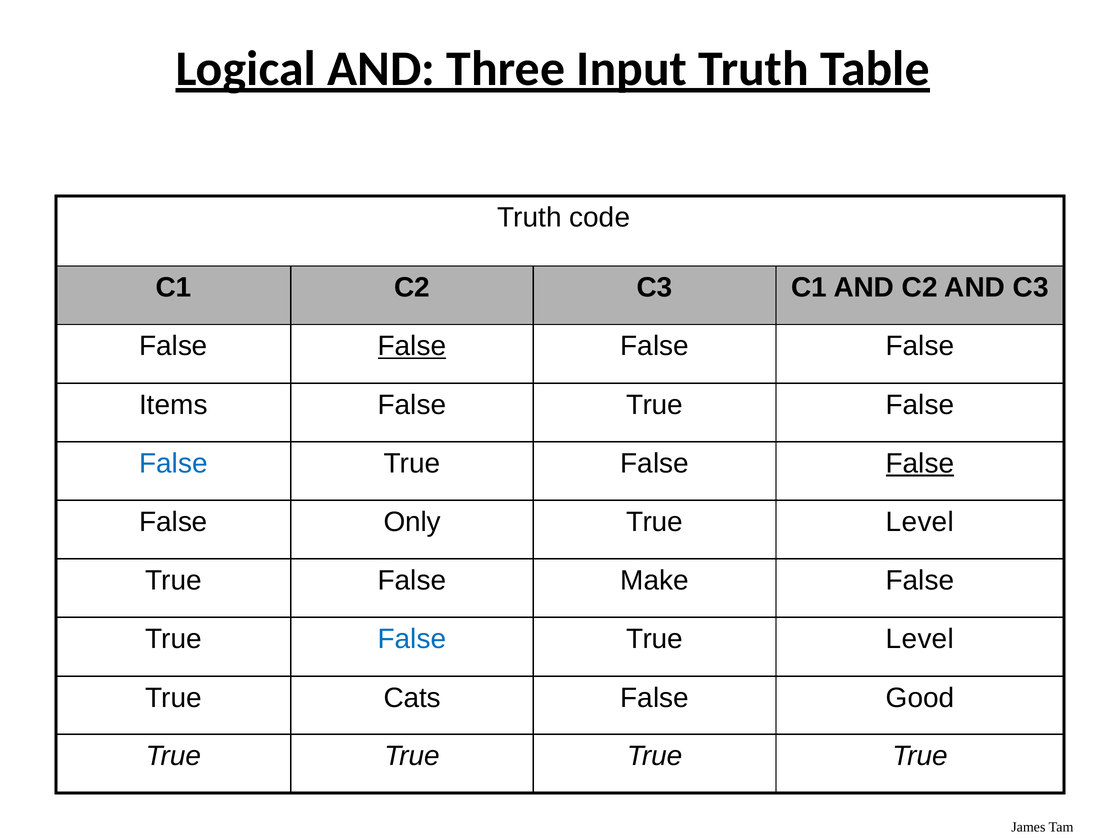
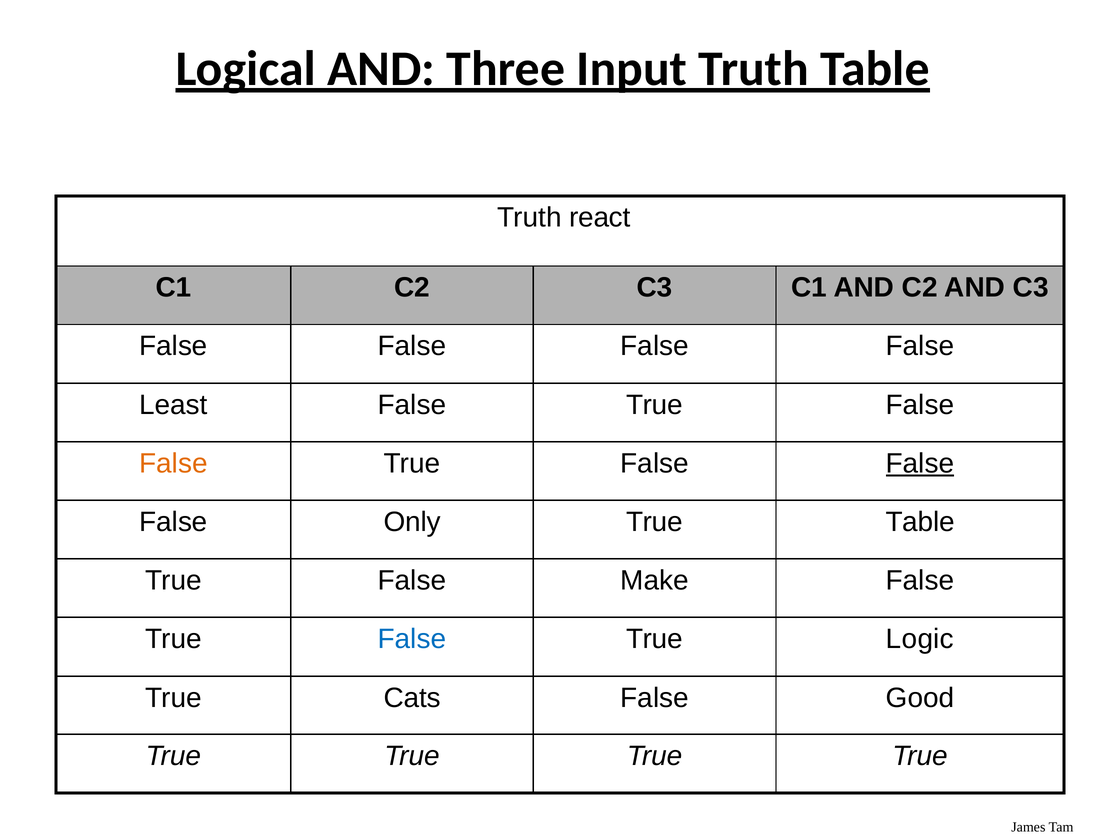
code: code -> react
False at (412, 346) underline: present -> none
Items: Items -> Least
False at (173, 463) colour: blue -> orange
Level at (920, 522): Level -> Table
Level at (920, 639): Level -> Logic
